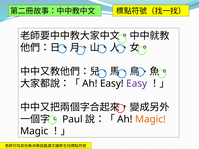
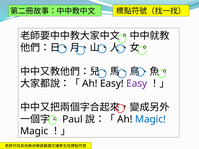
Magic at (150, 119) colour: orange -> blue
